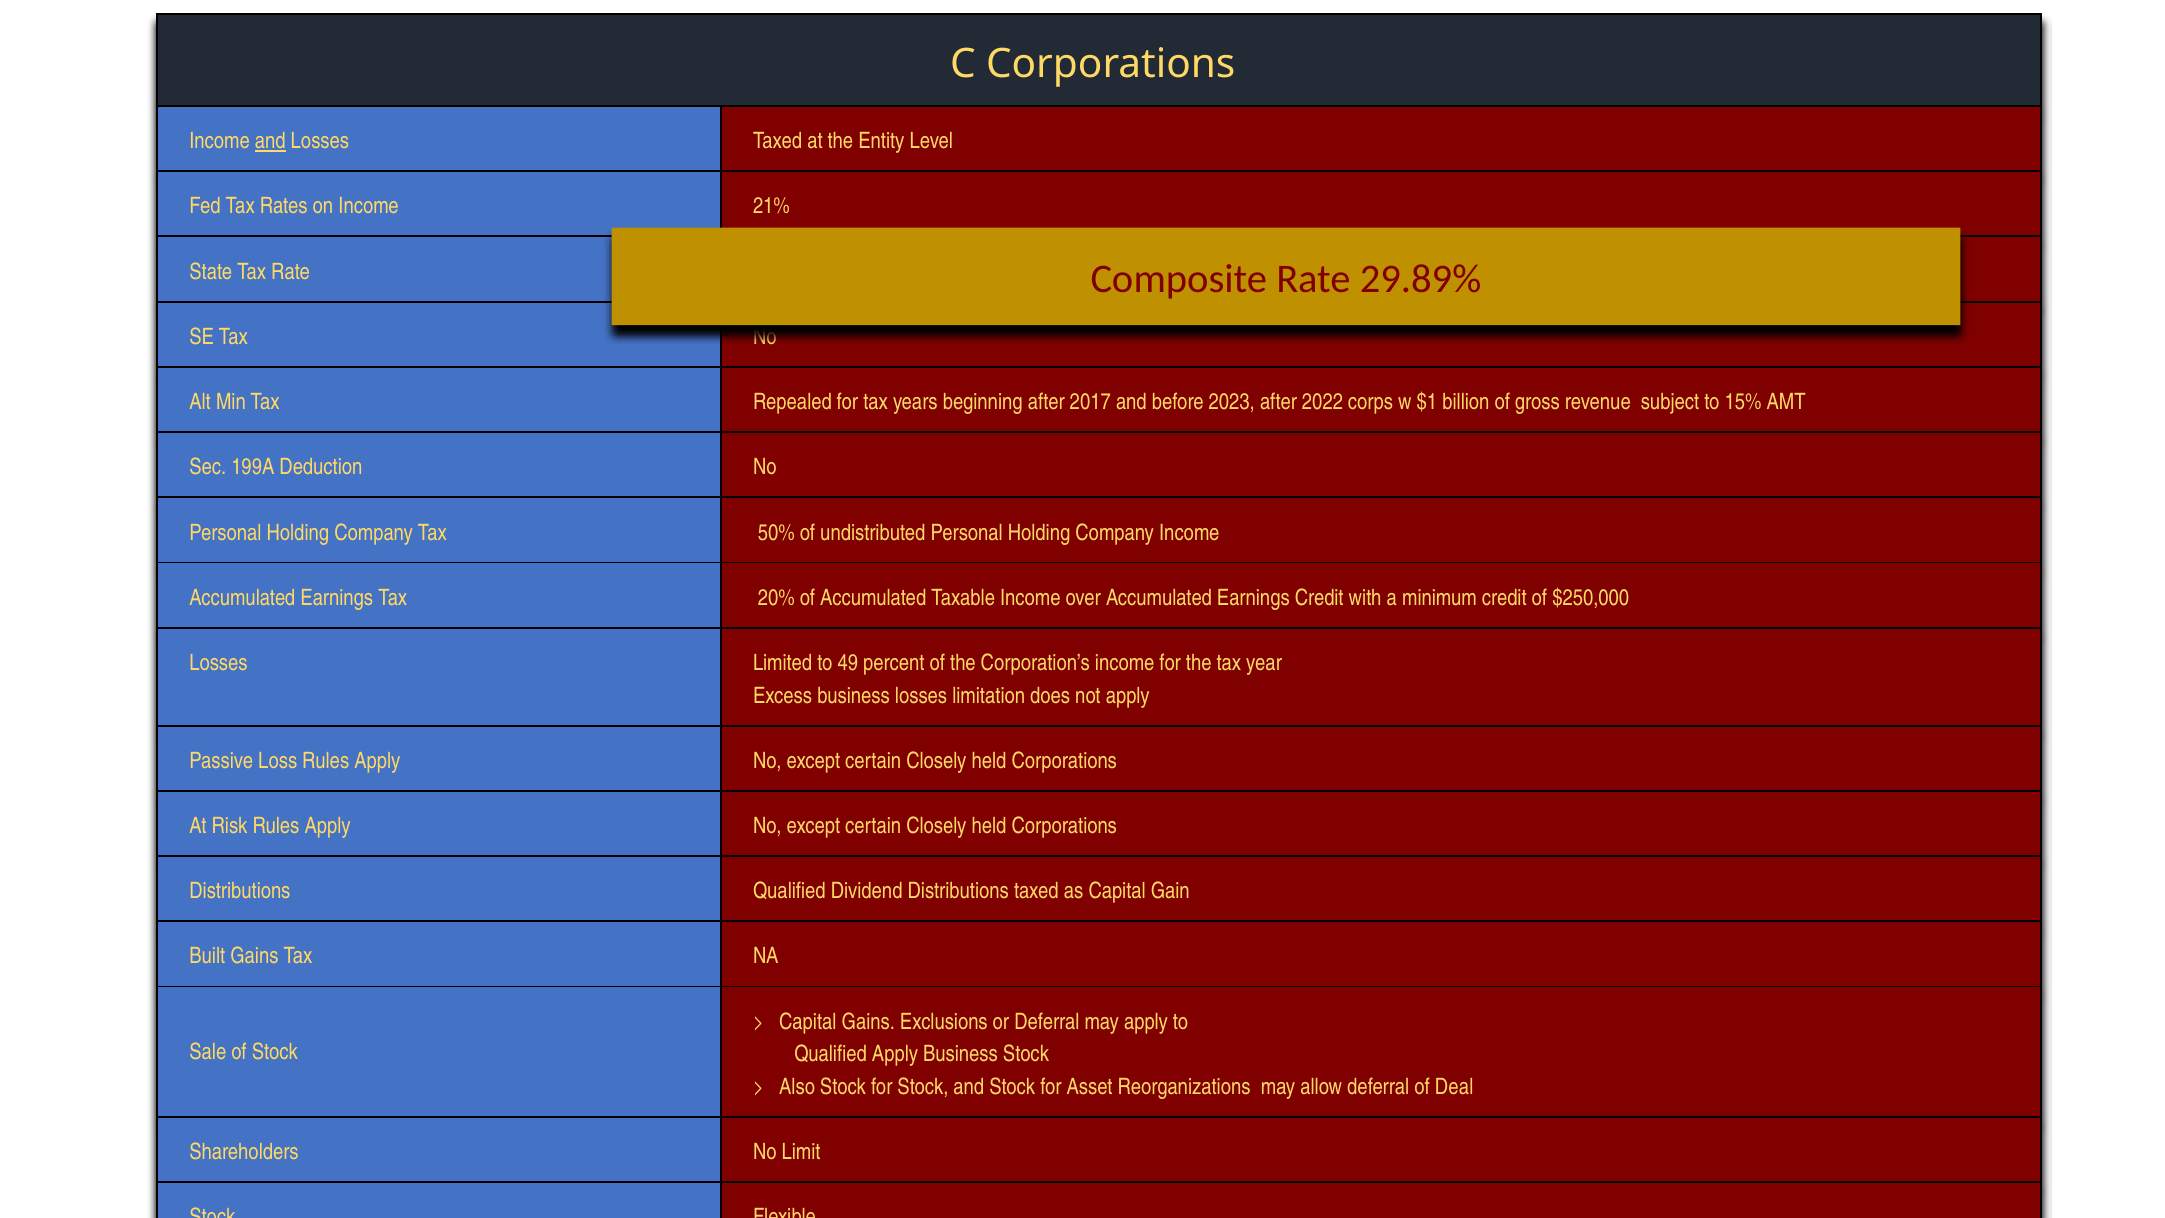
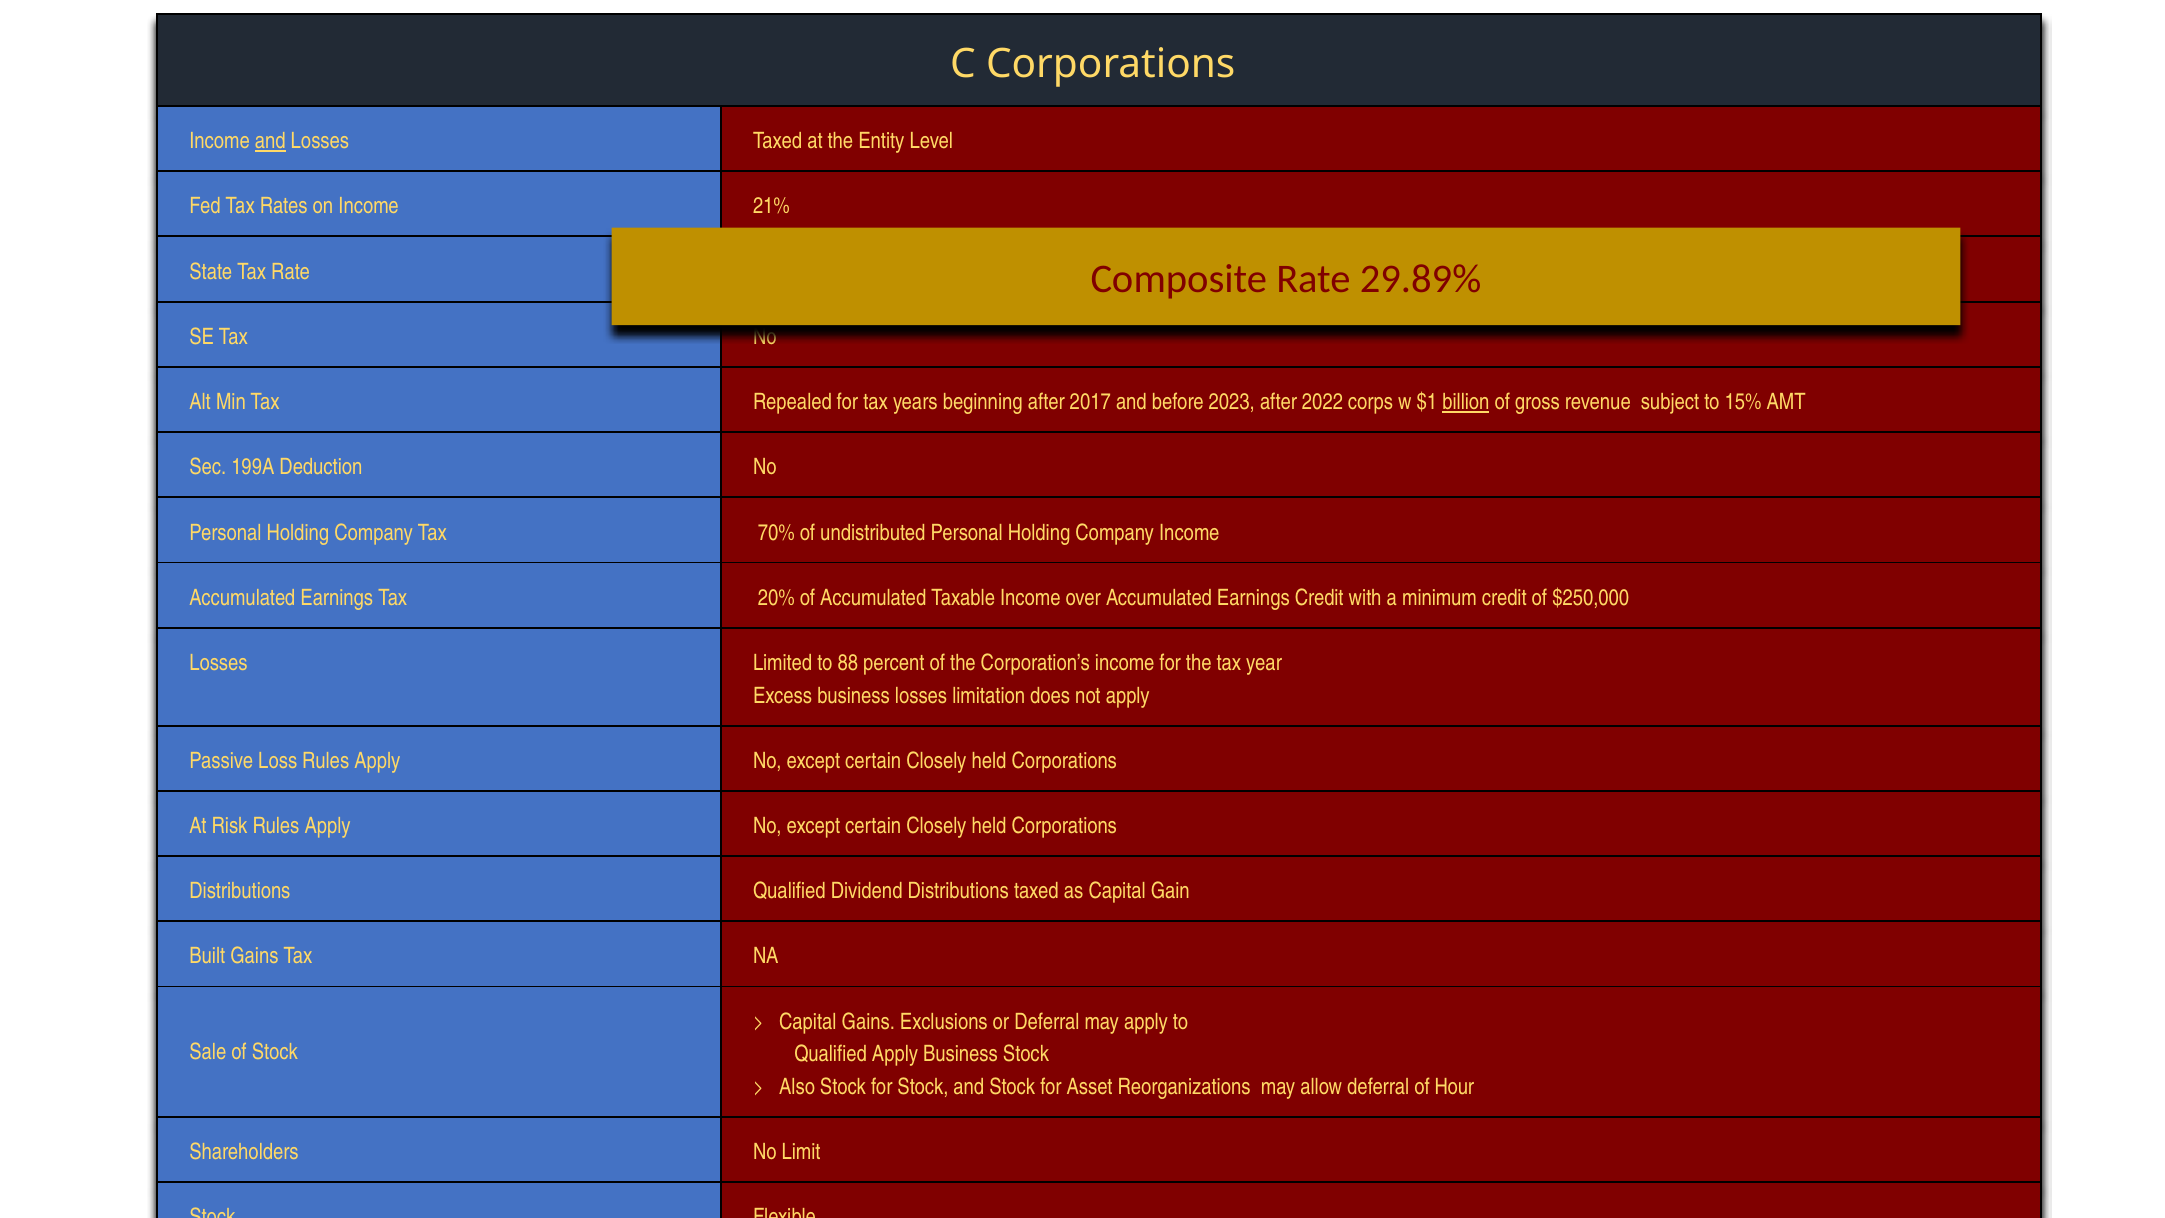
billion underline: none -> present
50%: 50% -> 70%
49: 49 -> 88
Deal: Deal -> Hour
